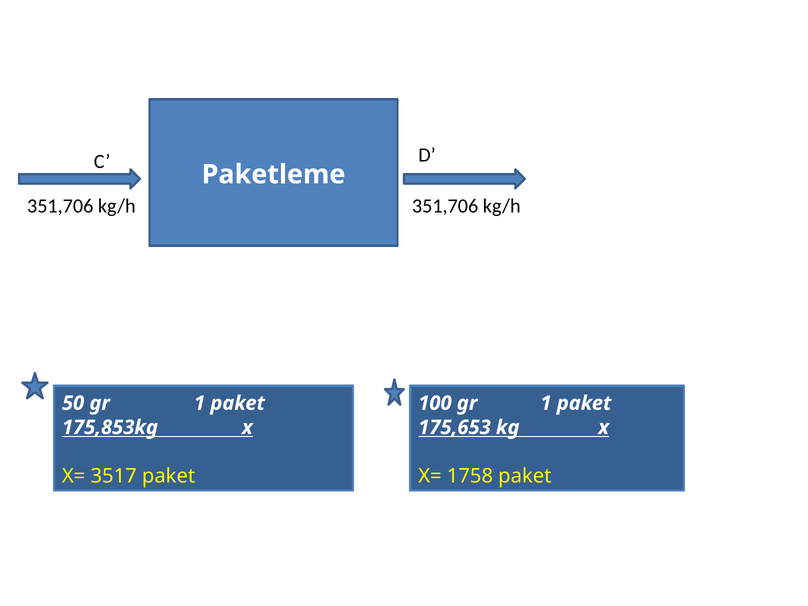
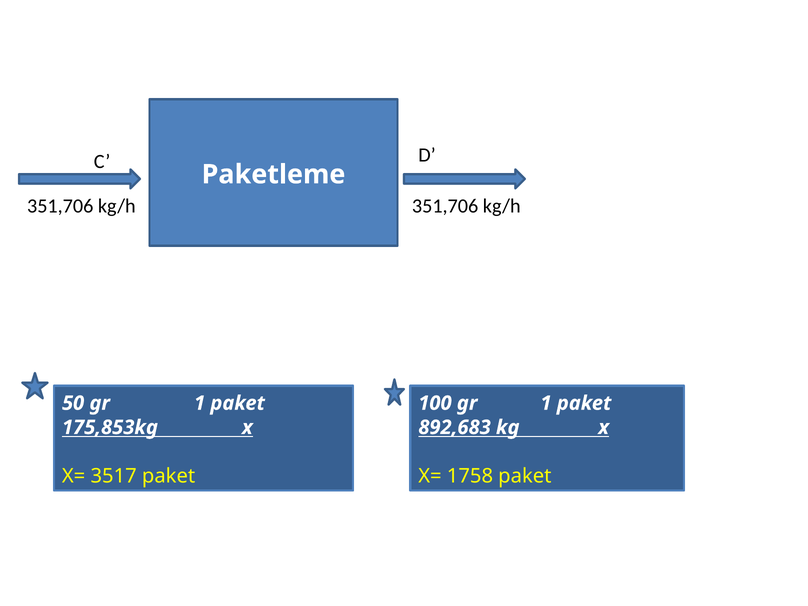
175,653: 175,653 -> 892,683
